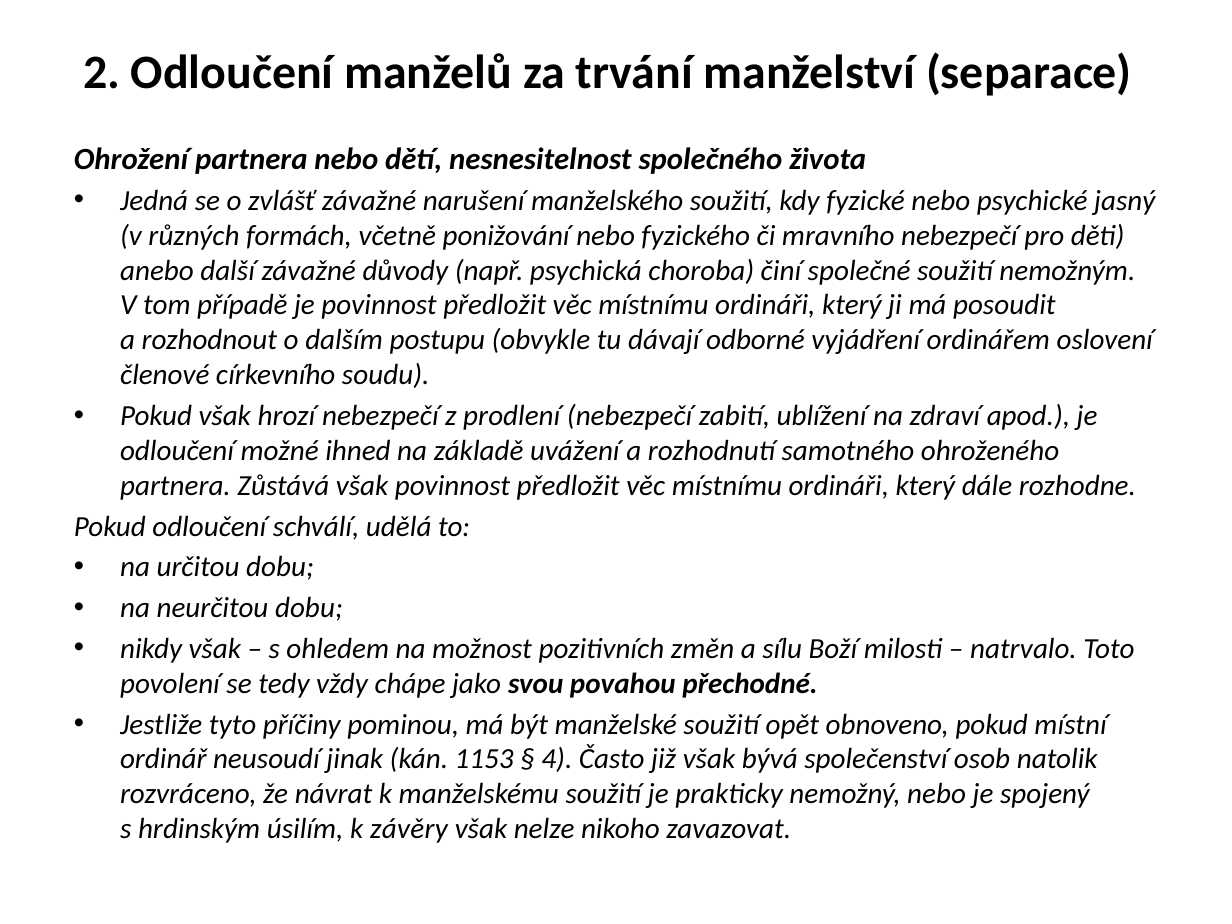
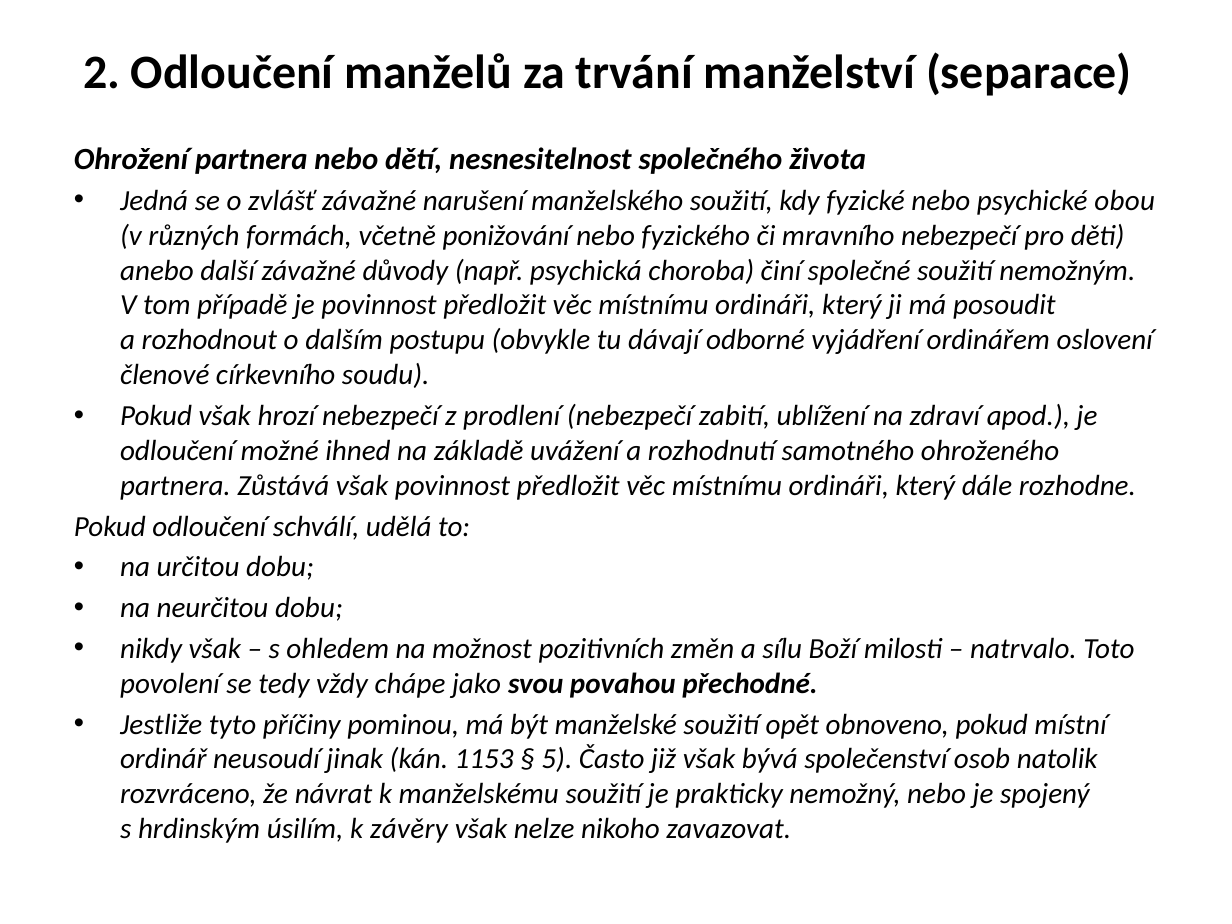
jasný: jasný -> obou
4: 4 -> 5
